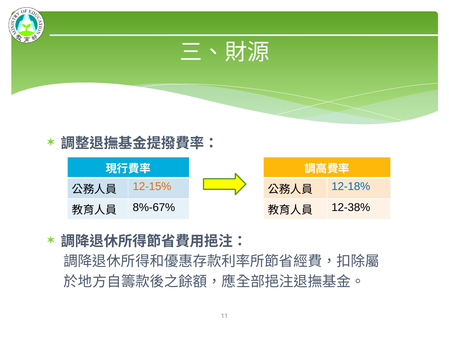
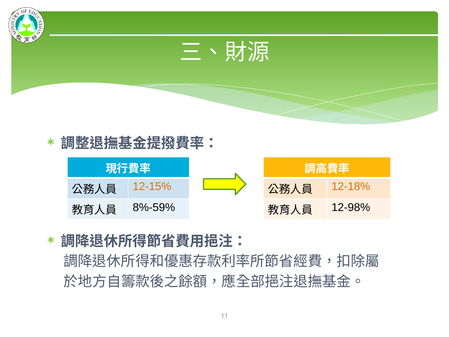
12-18% colour: blue -> orange
8%-67%: 8%-67% -> 8%-59%
12-38%: 12-38% -> 12-98%
